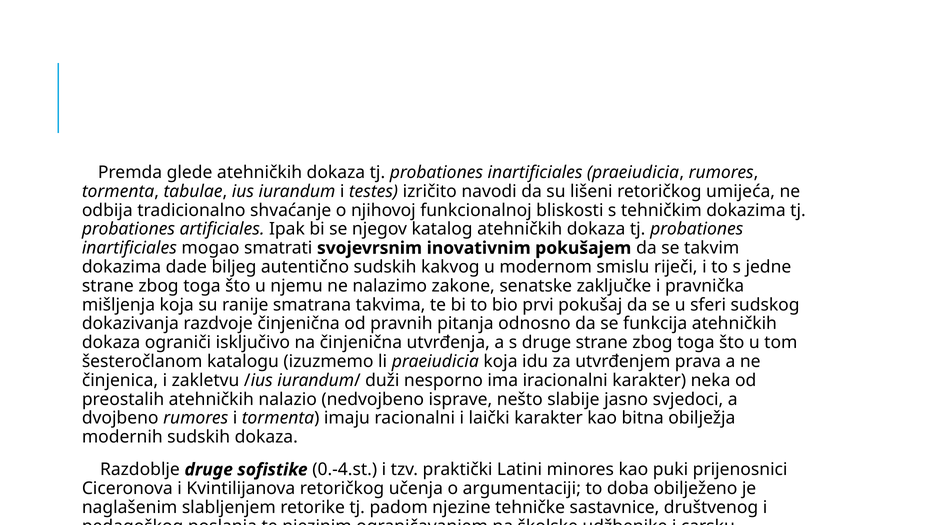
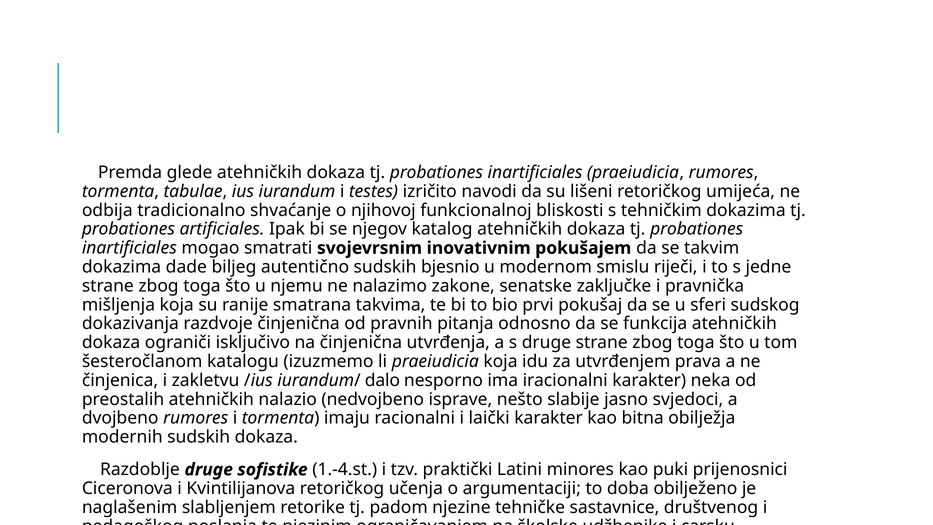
kakvog: kakvog -> bjesnio
duži: duži -> dalo
0.-4.st: 0.-4.st -> 1.-4.st
